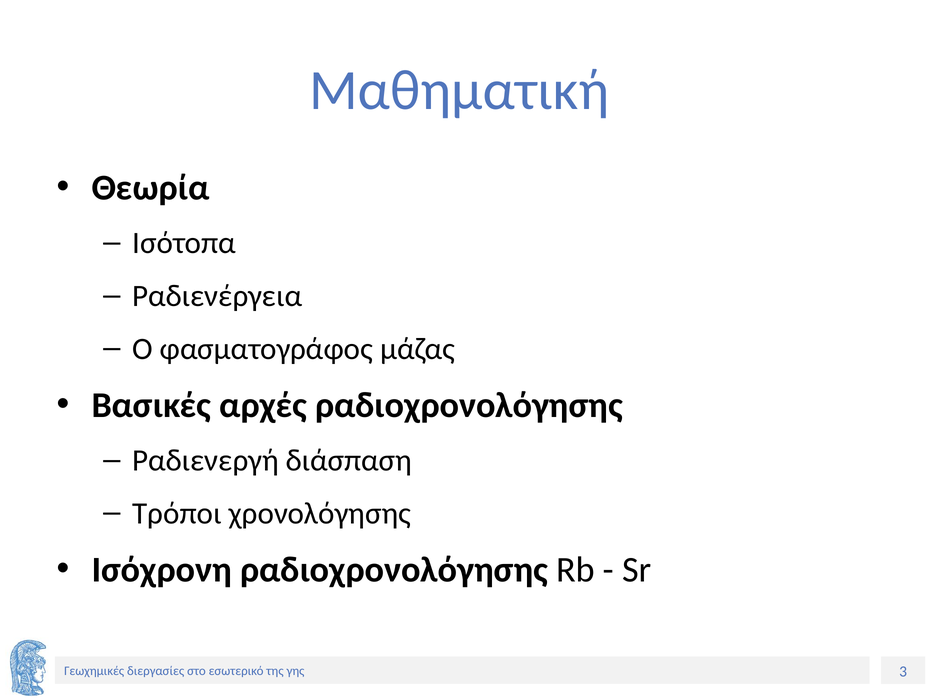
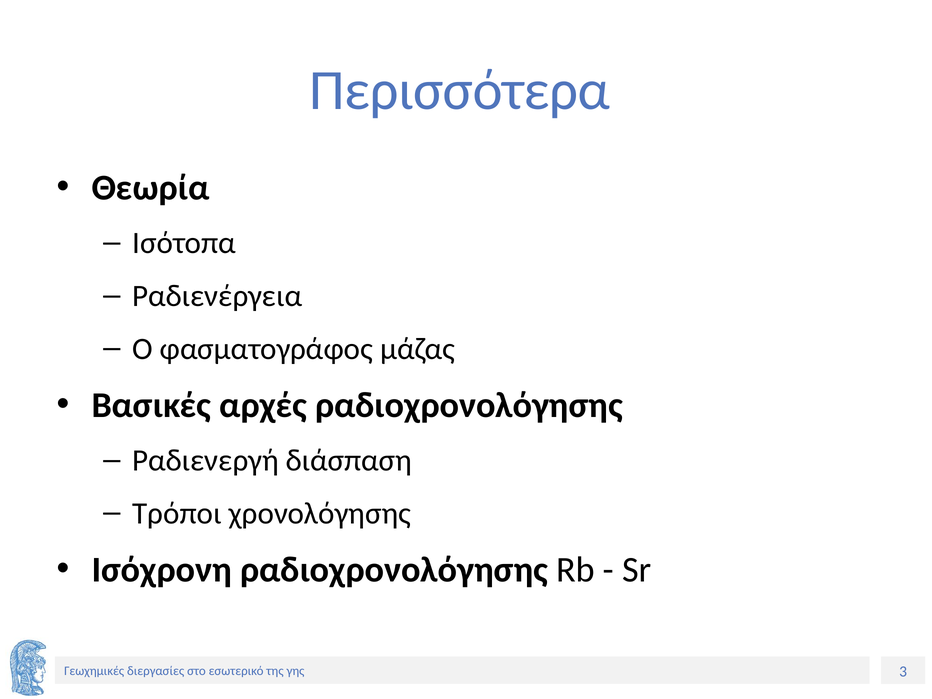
Μαθηματική: Μαθηματική -> Περισσότερα
